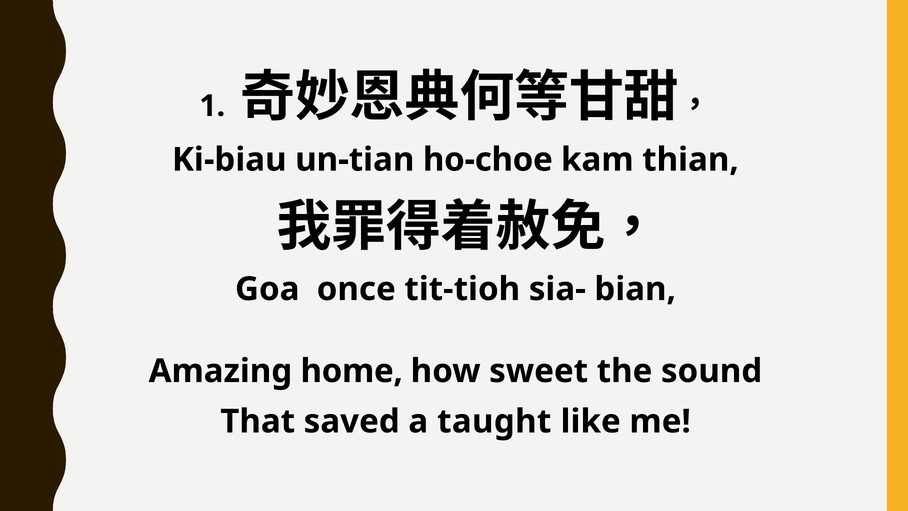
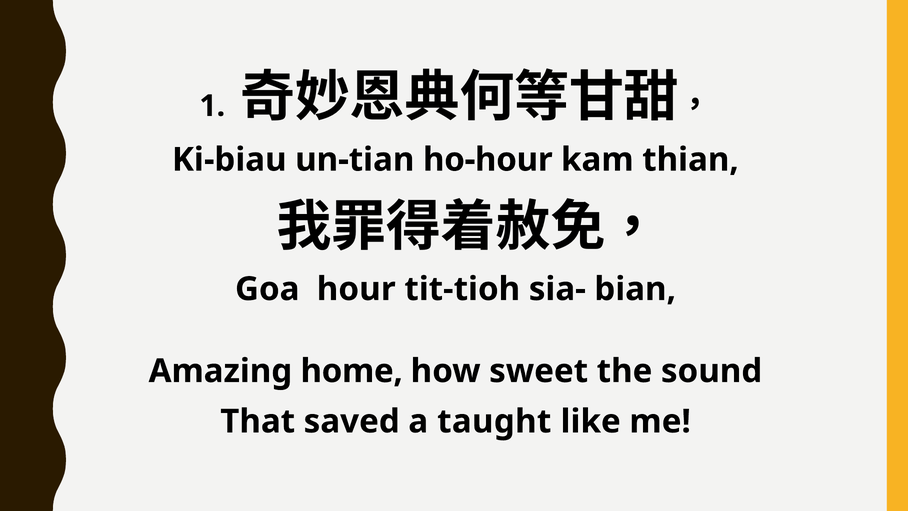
ho-choe: ho-choe -> ho-hour
once: once -> hour
